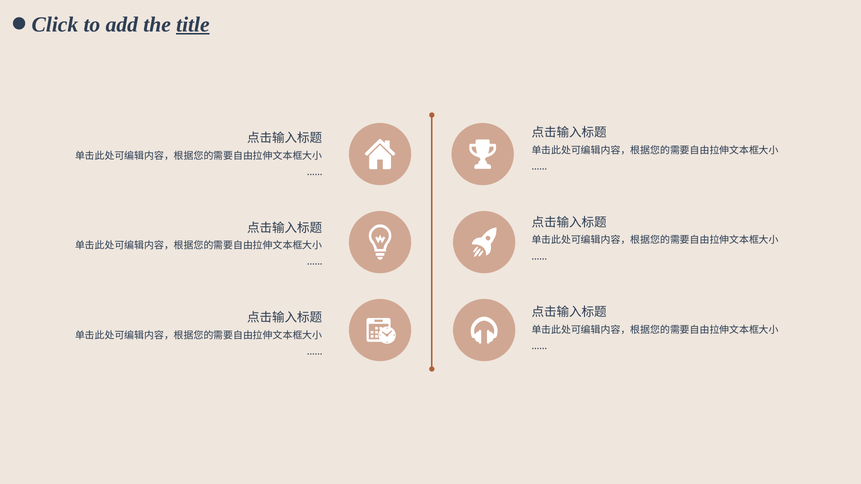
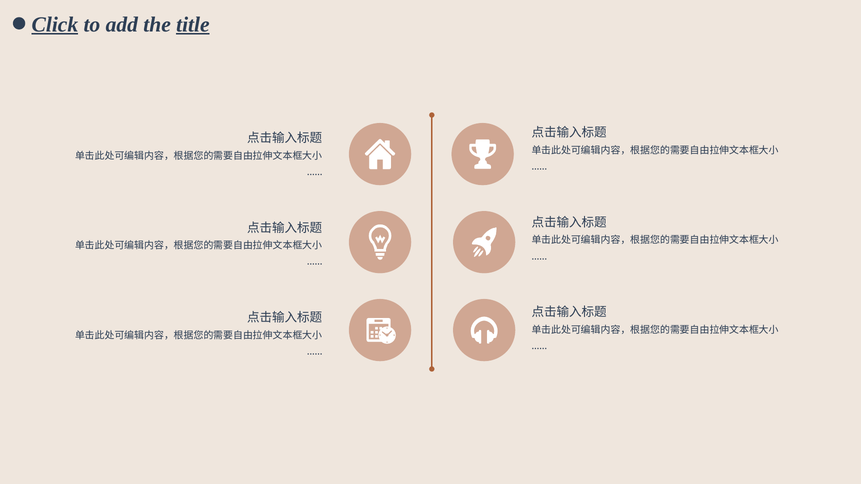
Click underline: none -> present
